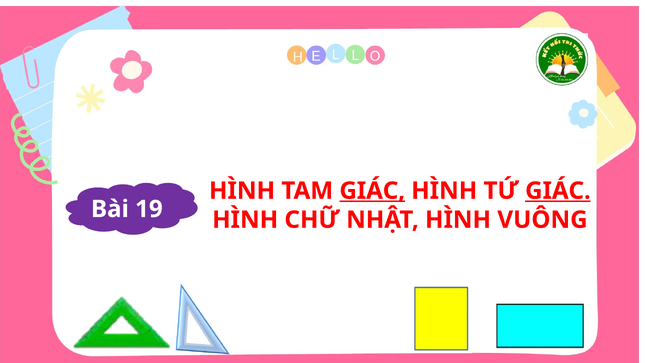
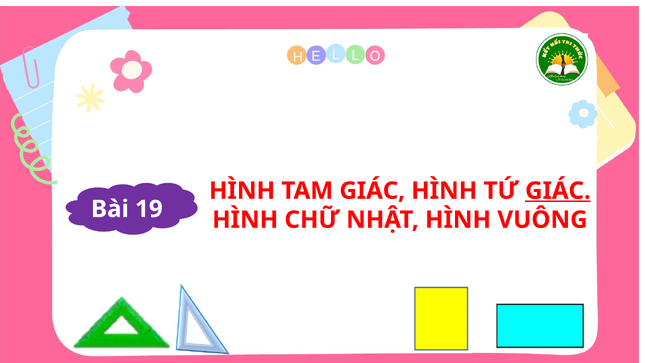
GIÁC at (372, 191) underline: present -> none
